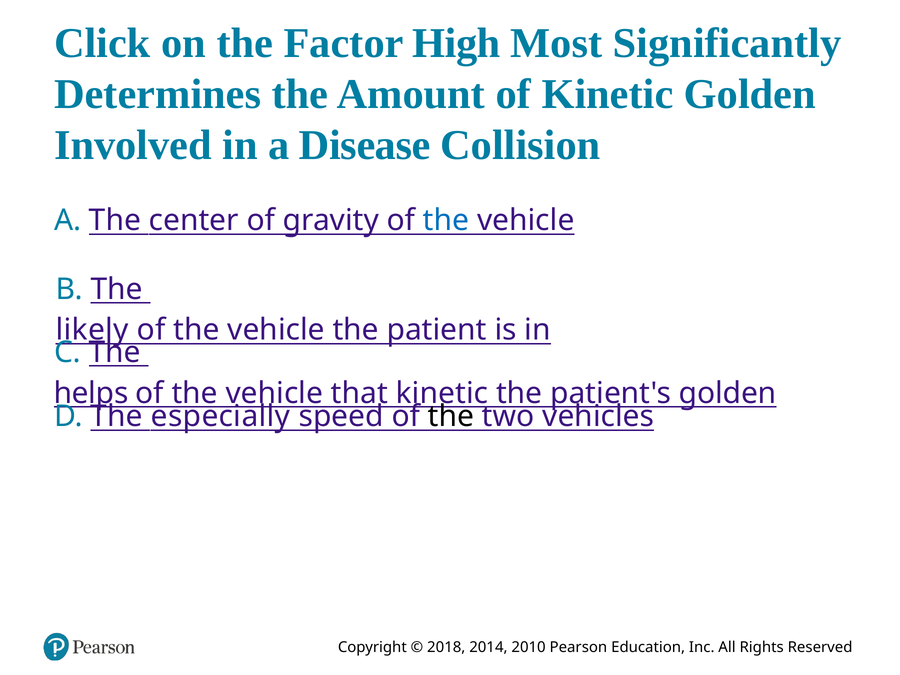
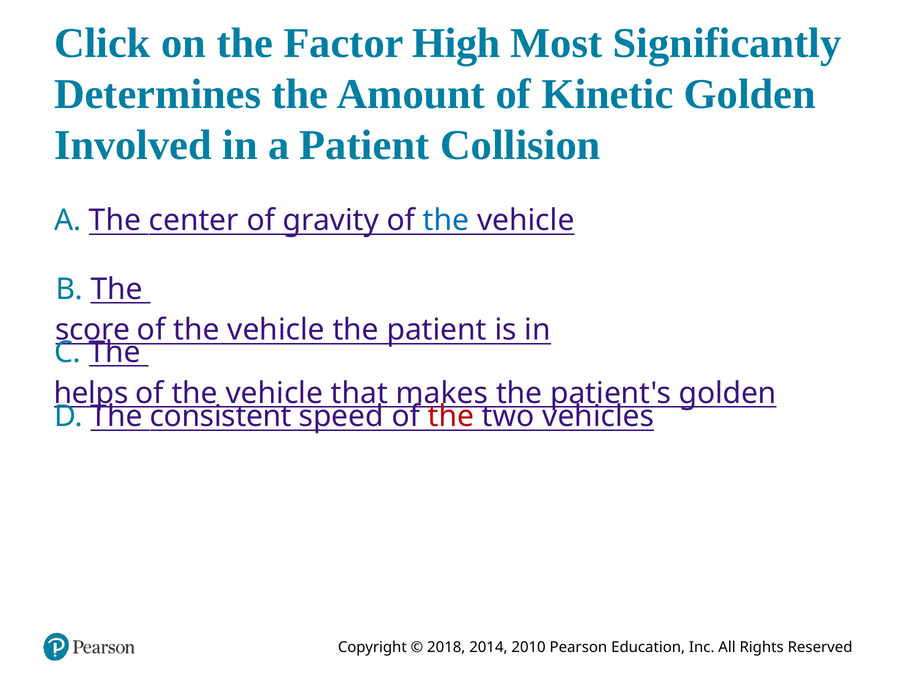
a Disease: Disease -> Patient
likely: likely -> score
that kinetic: kinetic -> makes
especially: especially -> consistent
the at (451, 416) colour: black -> red
